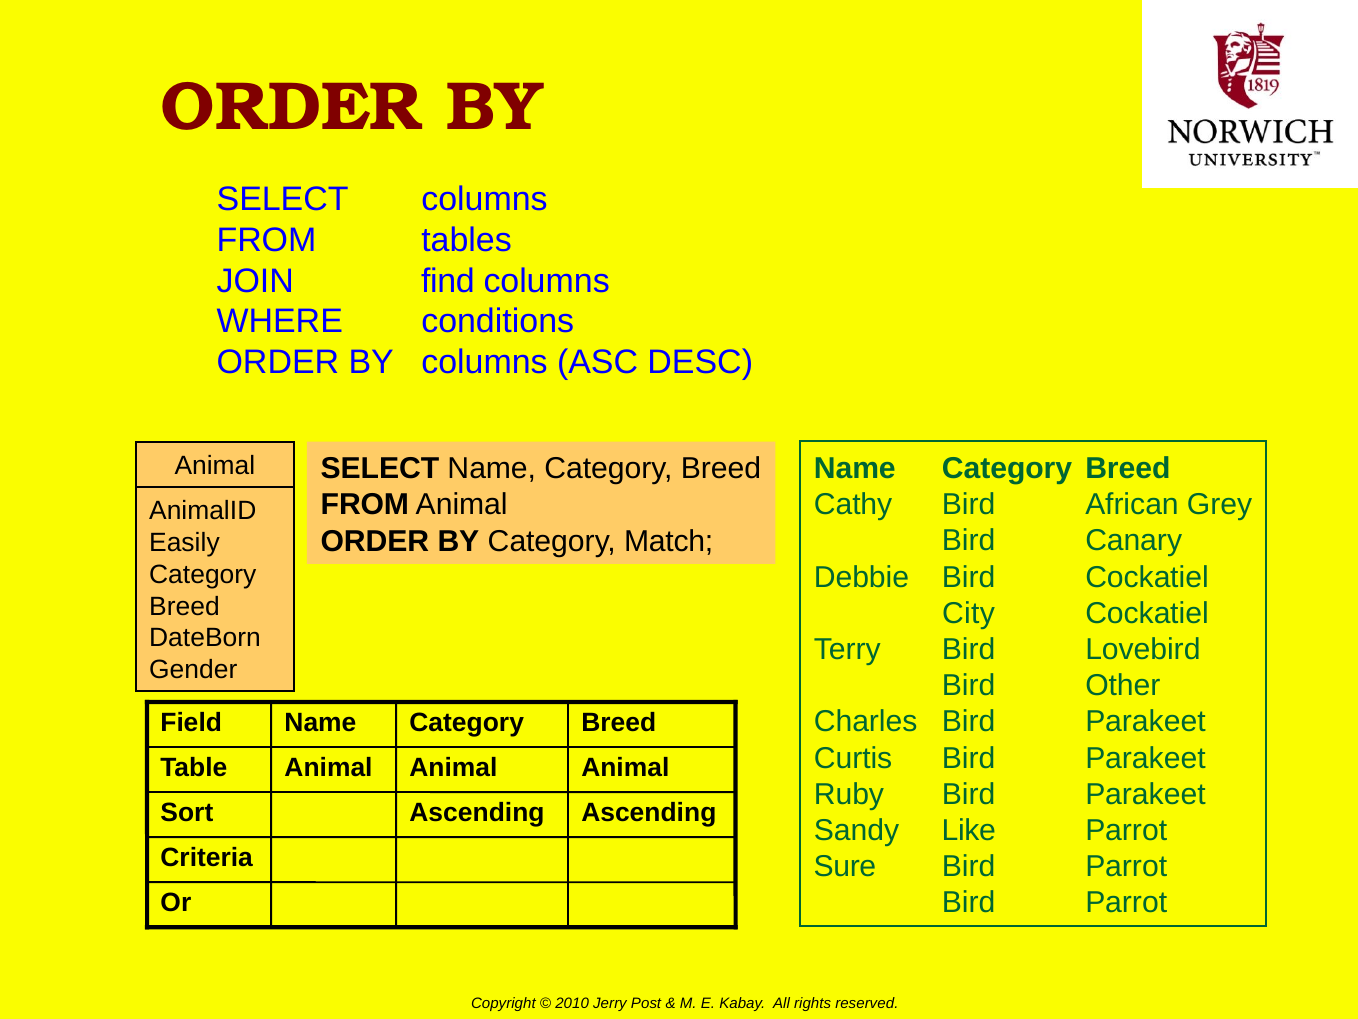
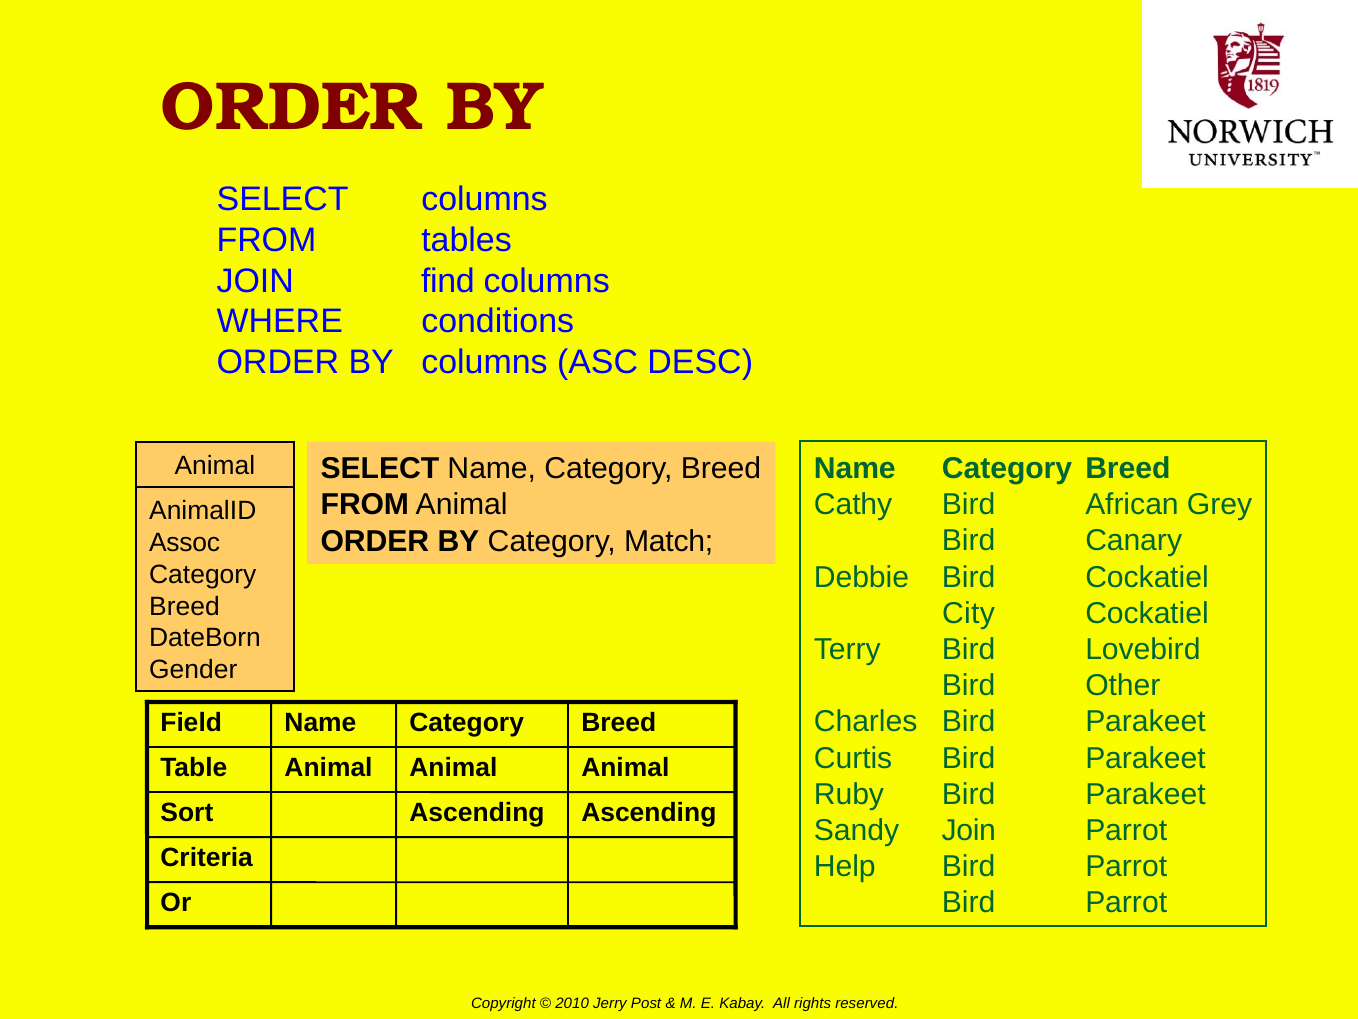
Easily: Easily -> Assoc
Sandy Like: Like -> Join
Sure: Sure -> Help
